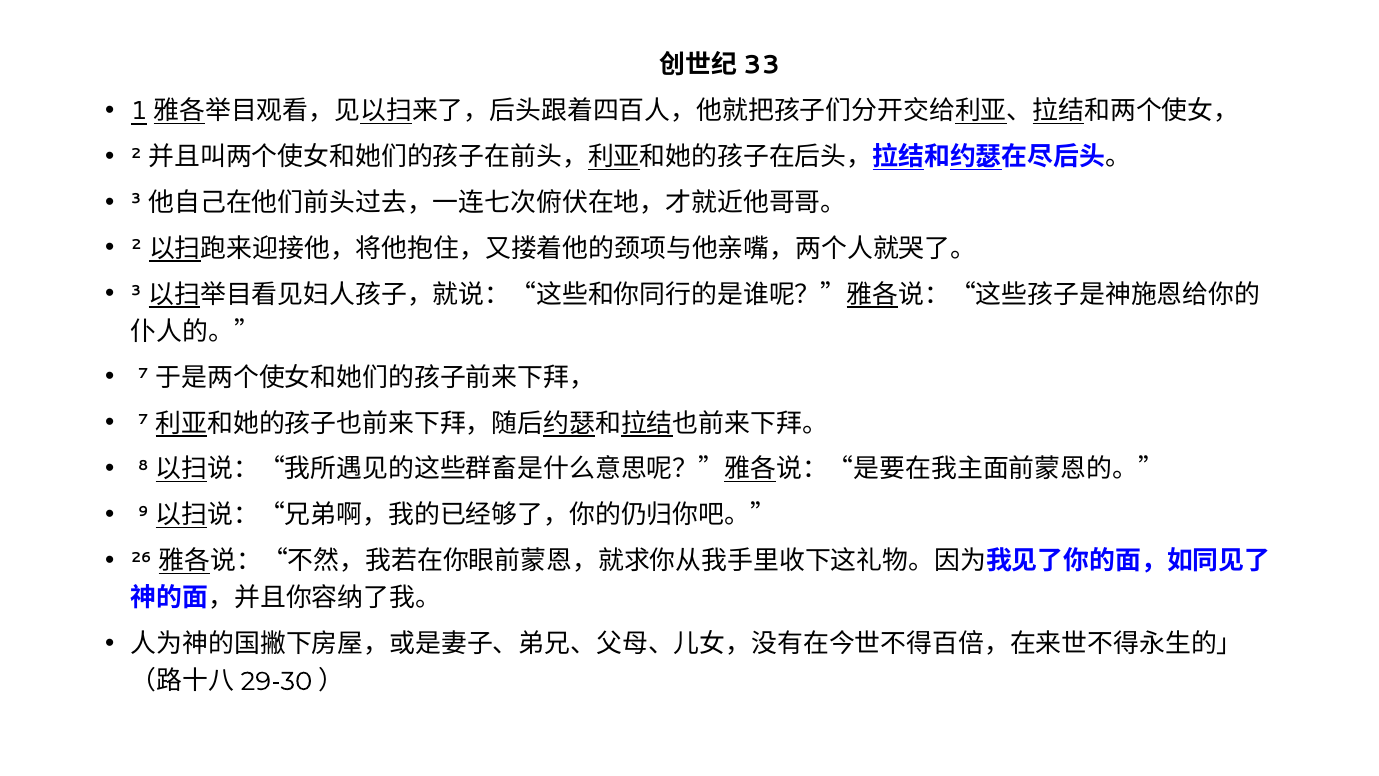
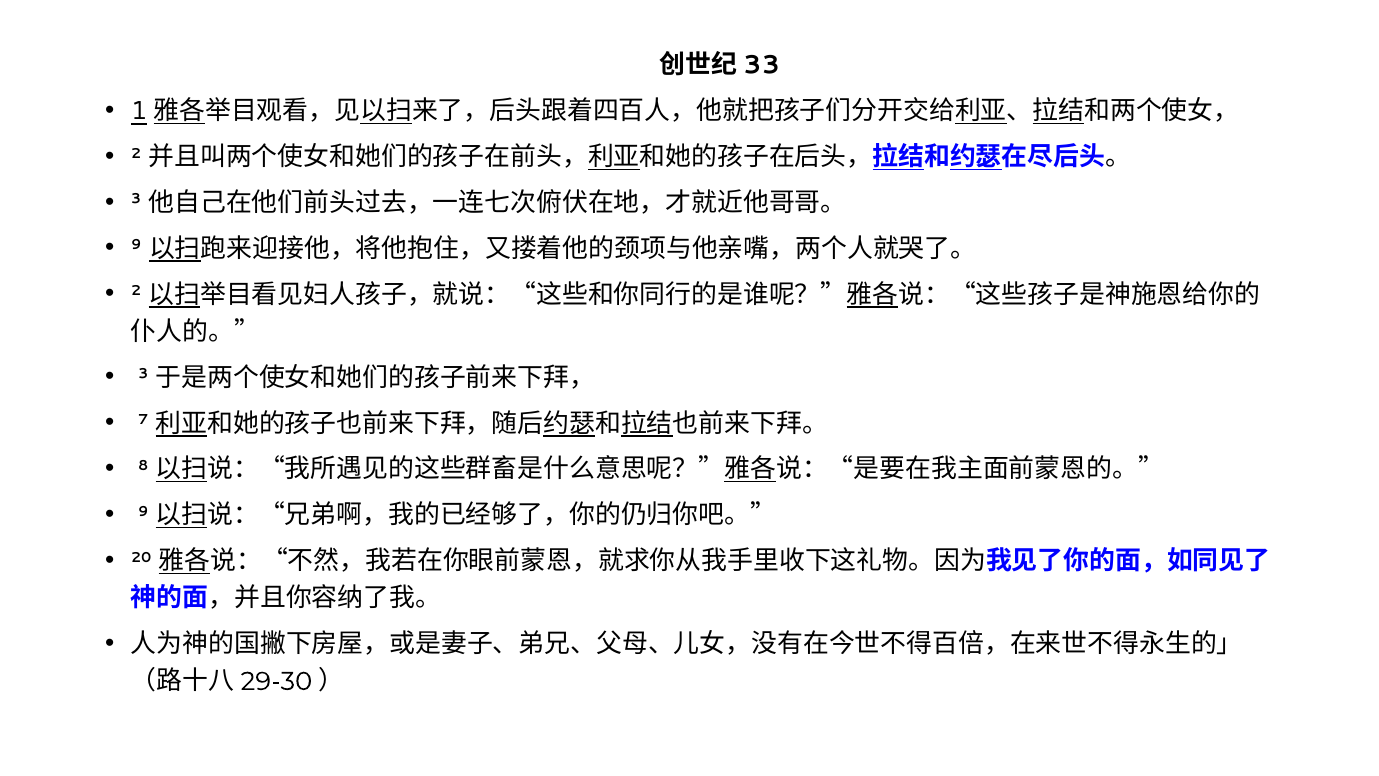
2 at (136, 245): 2 -> 9
3 at (136, 291): 3 -> 2
7 at (143, 374): 7 -> 3
26: 26 -> 20
